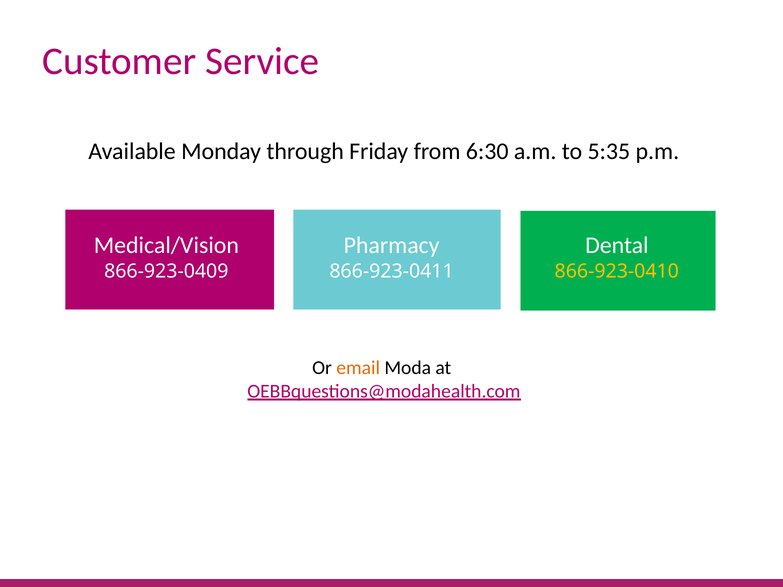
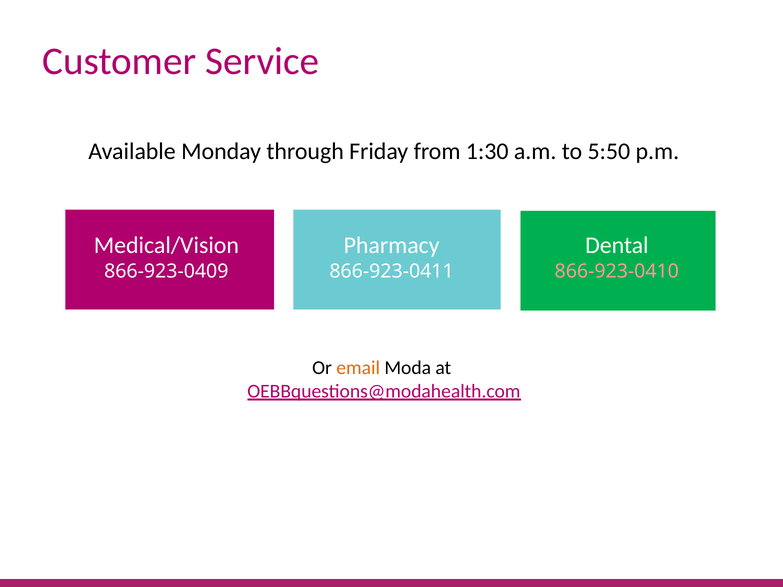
6:30: 6:30 -> 1:30
5:35: 5:35 -> 5:50
866-923-0410 colour: yellow -> pink
